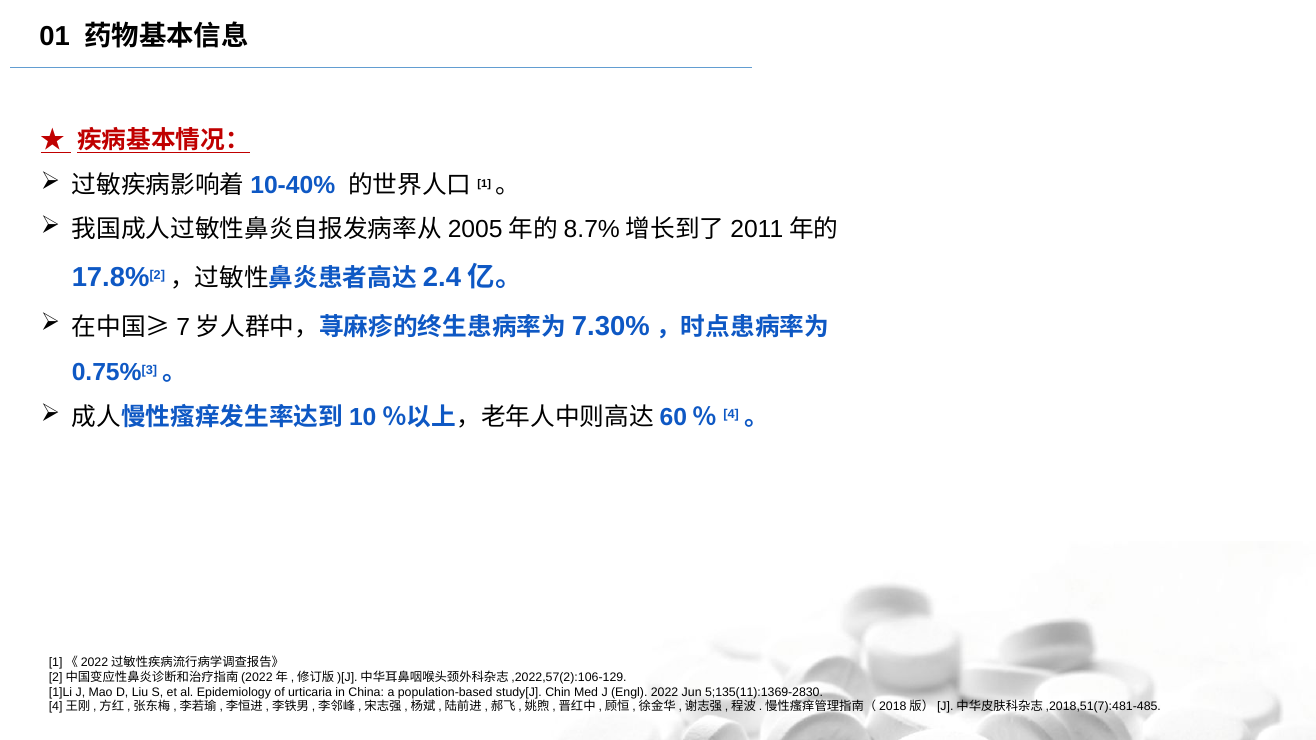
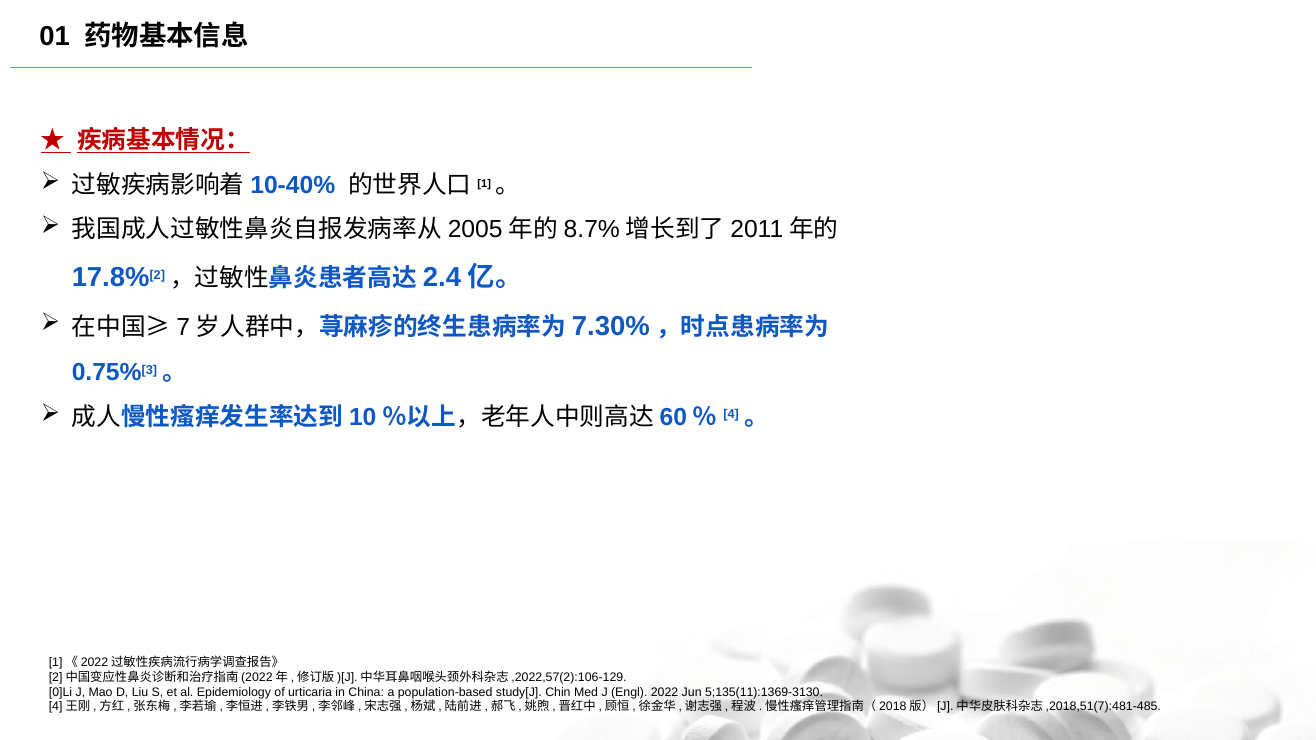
1]Li: 1]Li -> 0]Li
5;135(11):1369-2830: 5;135(11):1369-2830 -> 5;135(11):1369-3130
